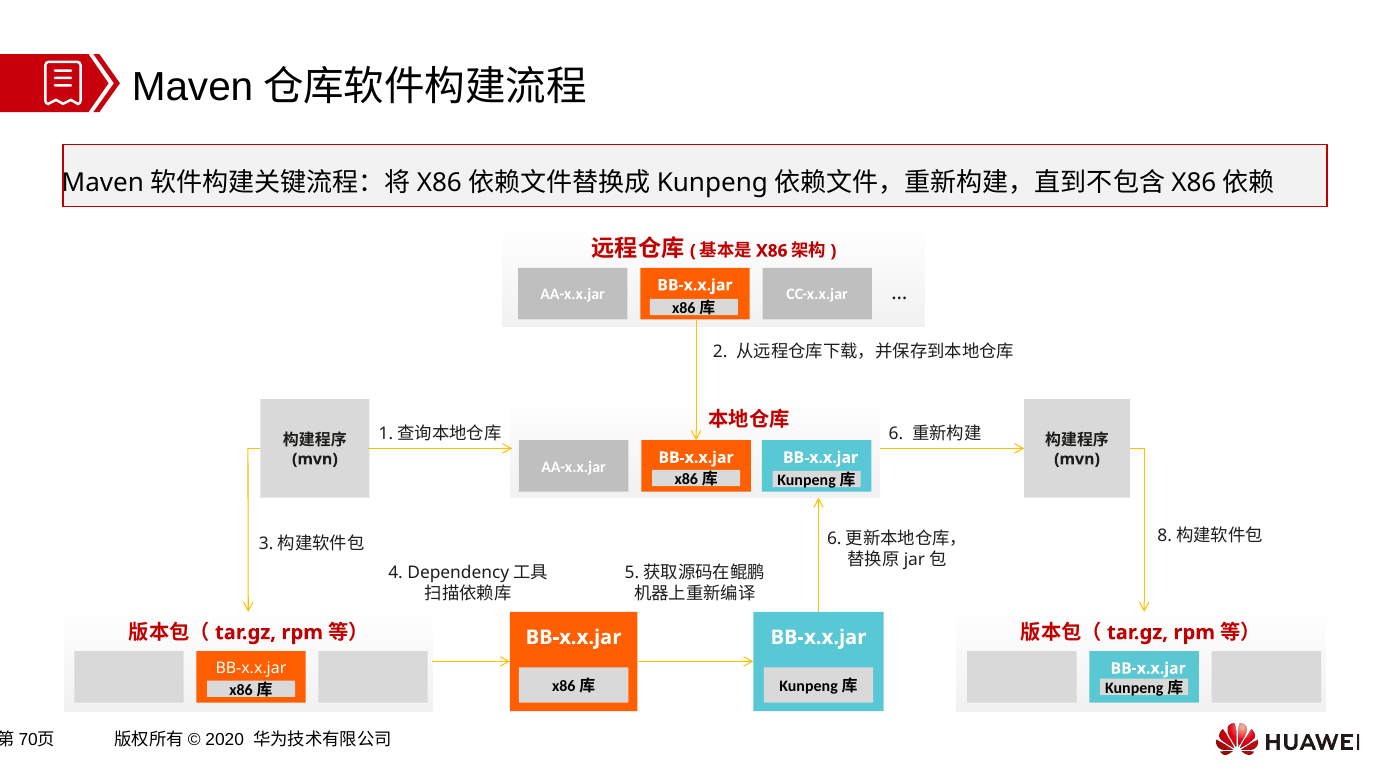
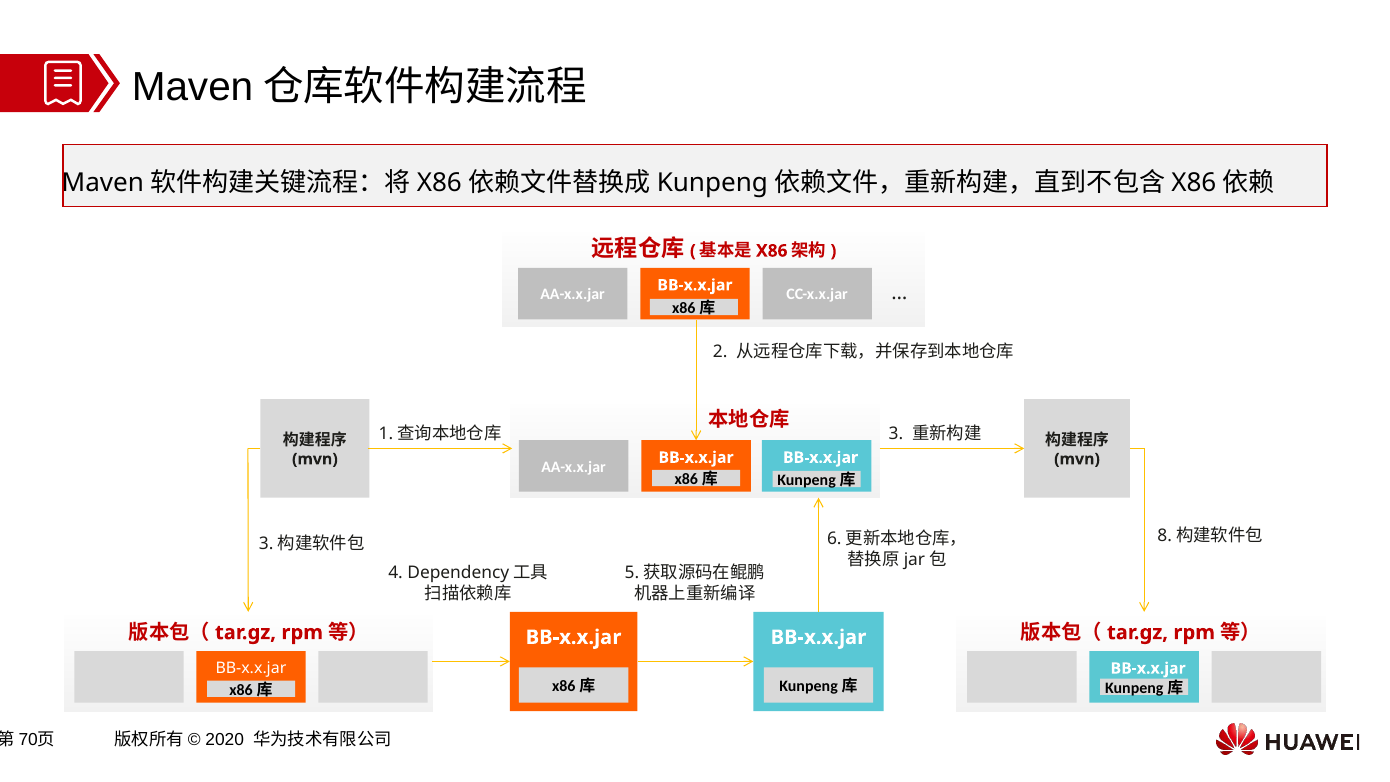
6: 6 -> 3
